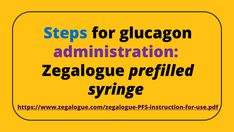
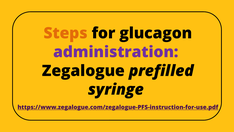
Steps colour: blue -> orange
